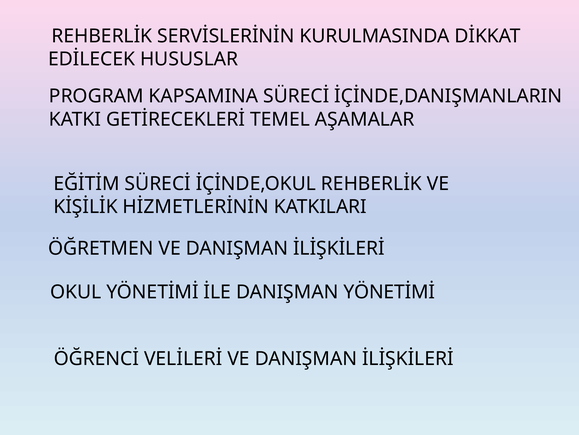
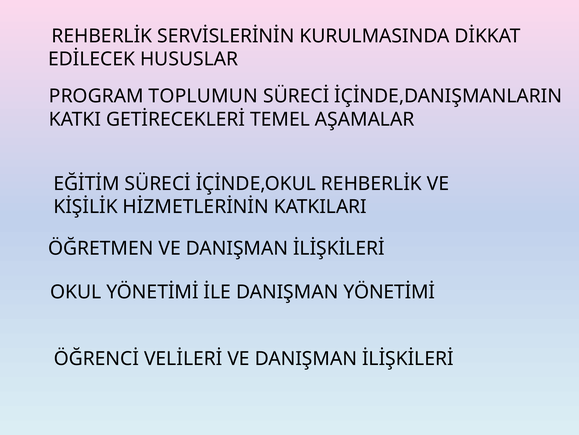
KAPSAMINA: KAPSAMINA -> TOPLUMUN
